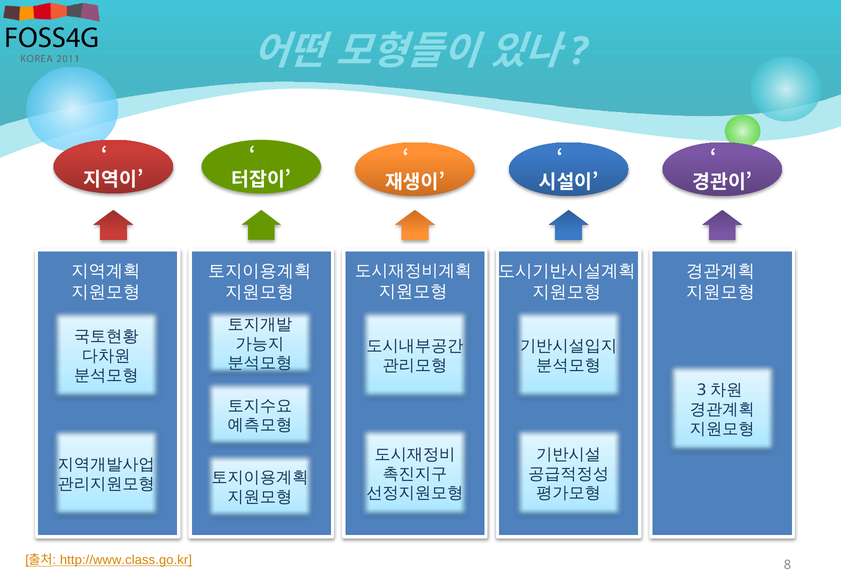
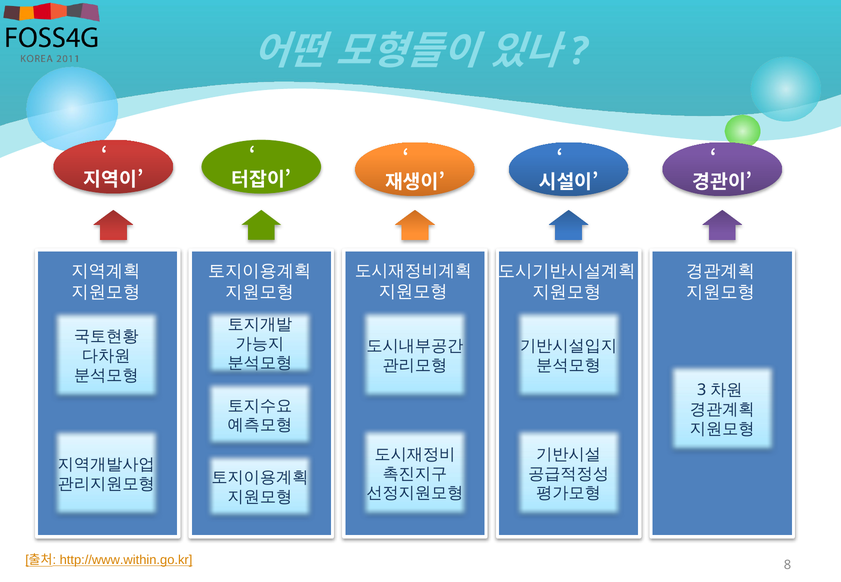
http://www.class.go.kr: http://www.class.go.kr -> http://www.within.go.kr
